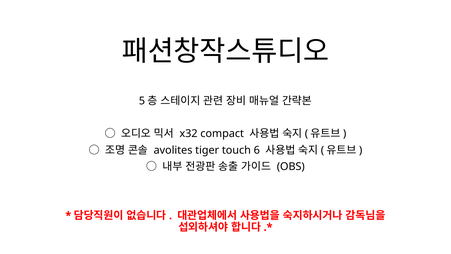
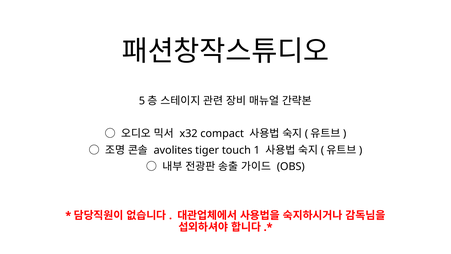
6: 6 -> 1
